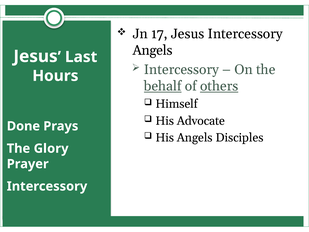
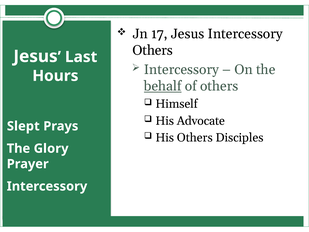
Angels at (153, 50): Angels -> Others
others at (219, 86) underline: present -> none
Done: Done -> Slept
His Angels: Angels -> Others
